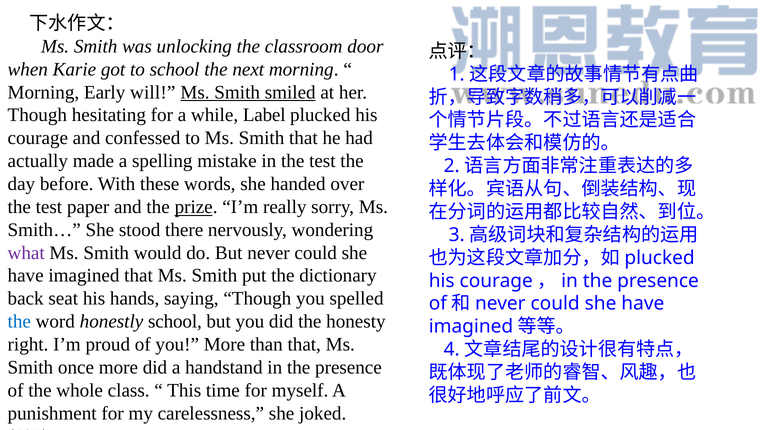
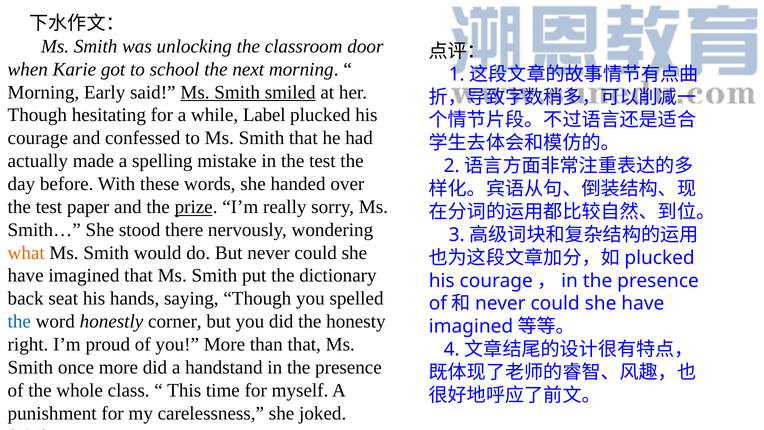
will: will -> said
what colour: purple -> orange
honestly school: school -> corner
